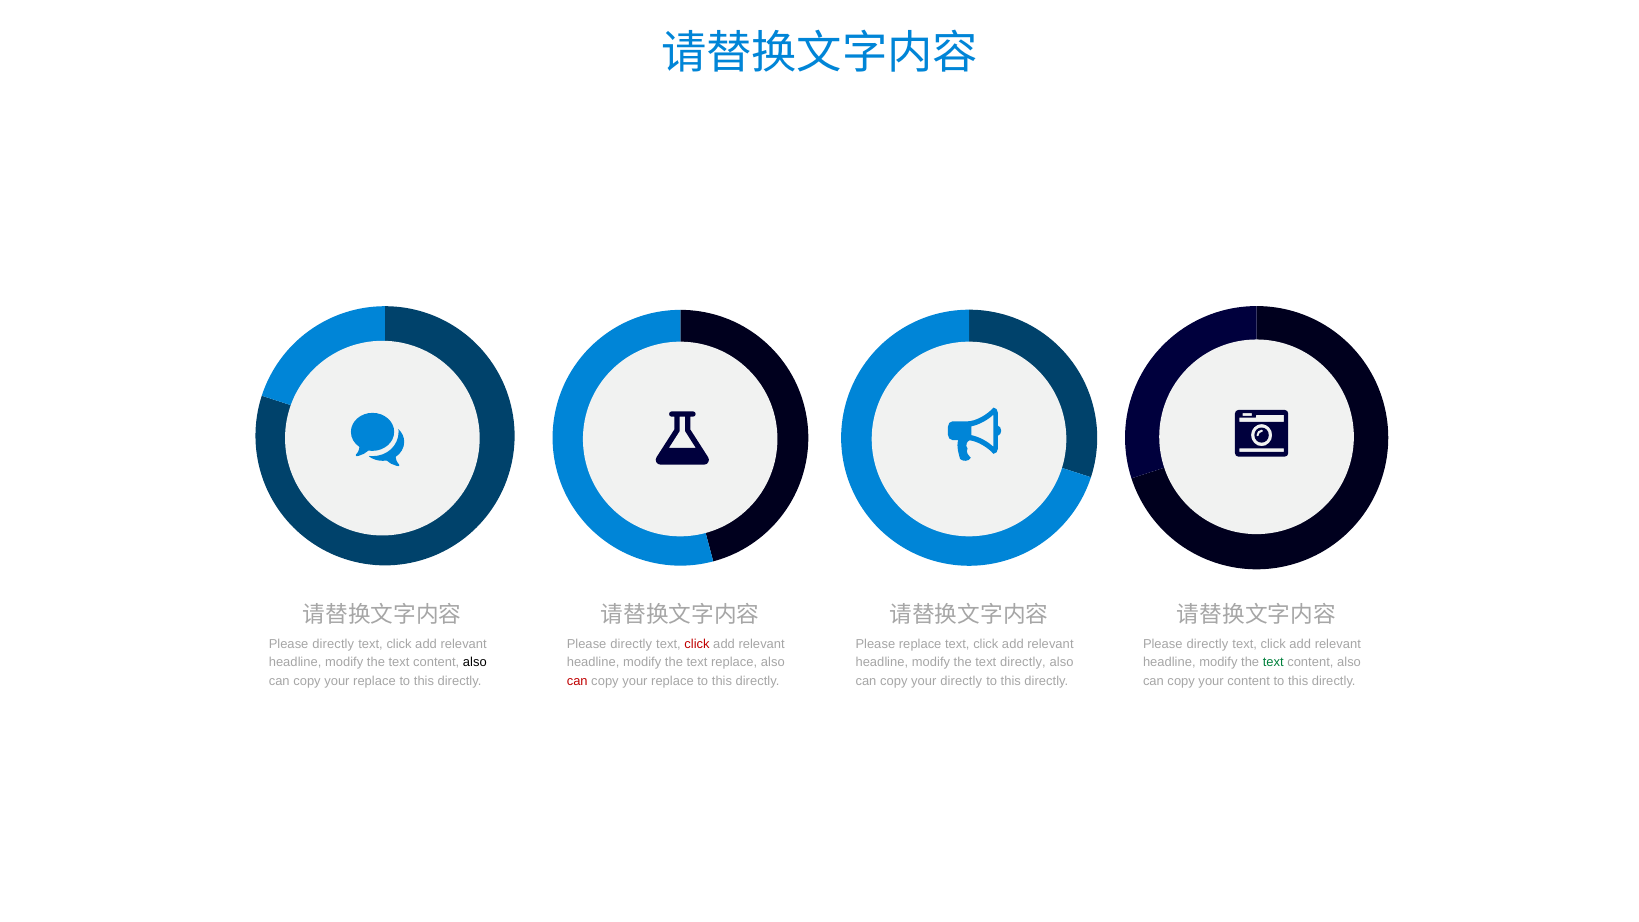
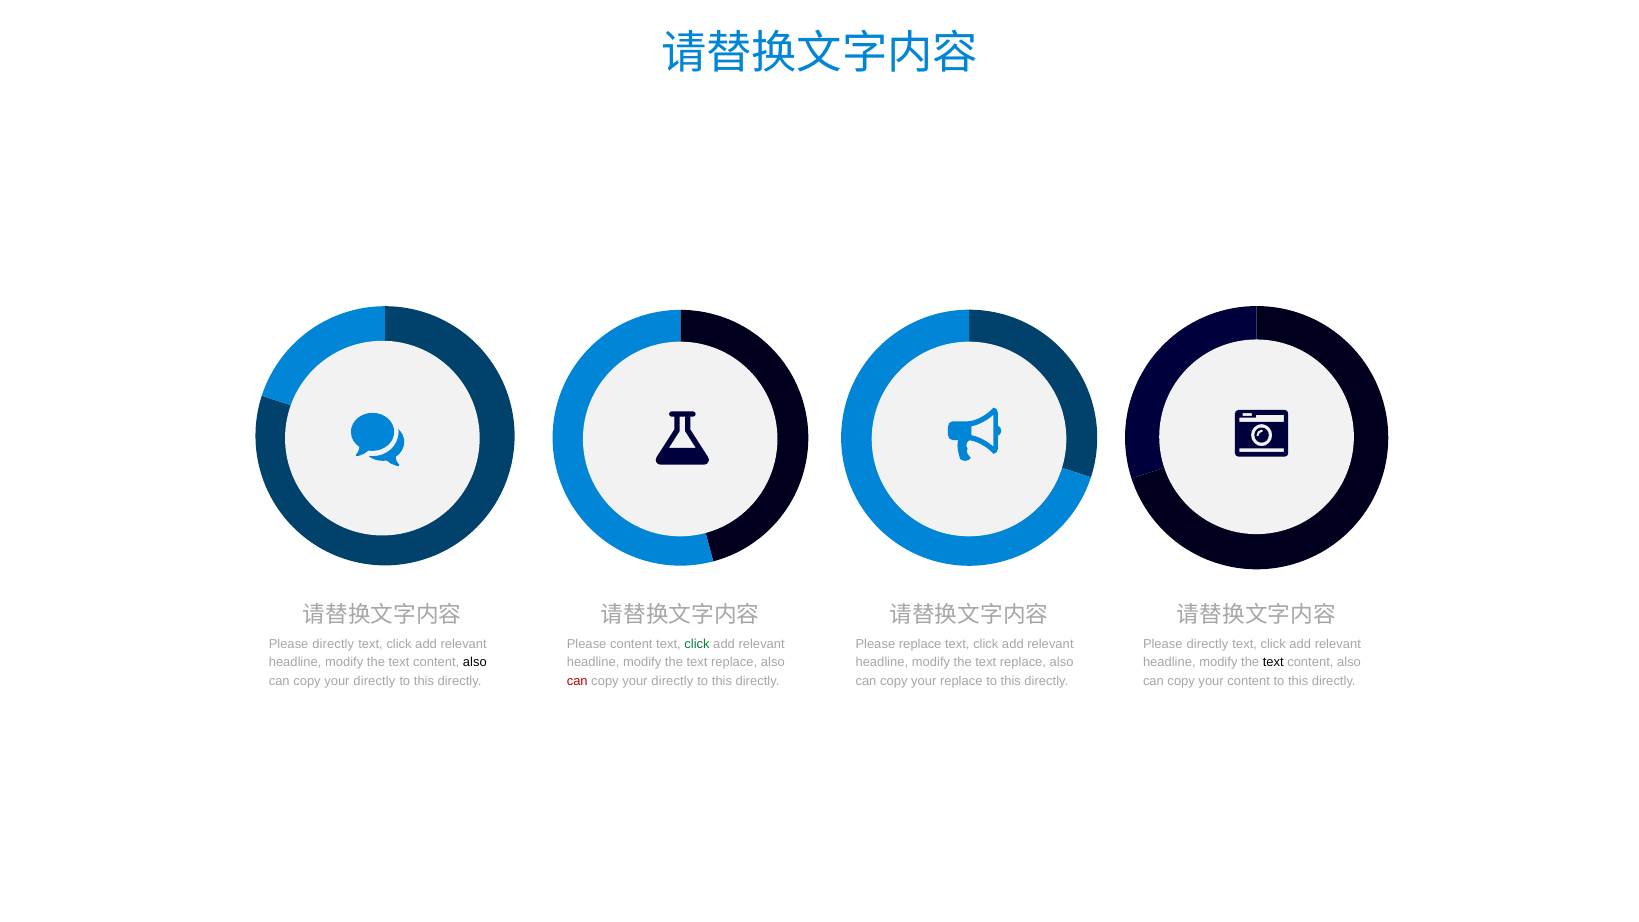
directly at (631, 644): directly -> content
click at (697, 644) colour: red -> green
directly at (1023, 662): directly -> replace
text at (1273, 662) colour: green -> black
replace at (374, 681): replace -> directly
replace at (672, 681): replace -> directly
your directly: directly -> replace
